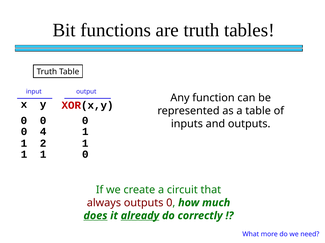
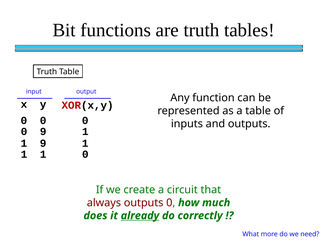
0 4: 4 -> 9
1 2: 2 -> 9
does underline: present -> none
